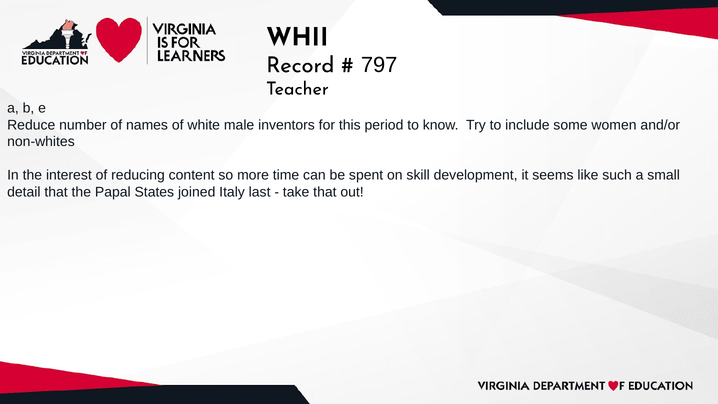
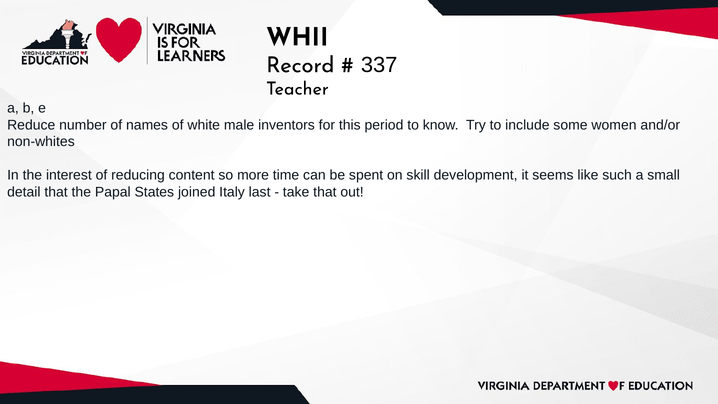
797: 797 -> 337
